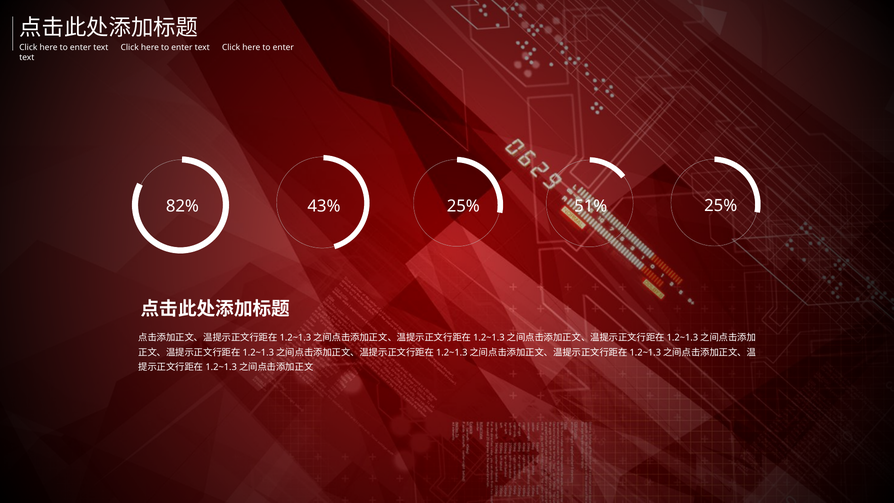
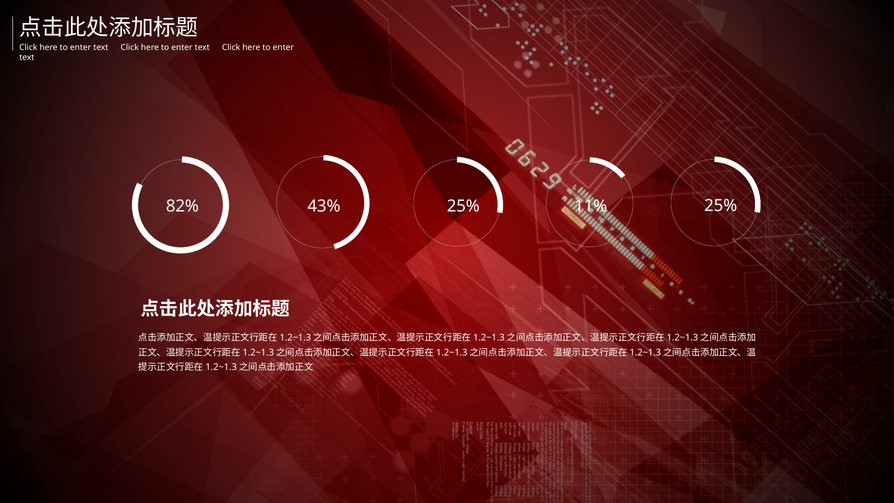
51%: 51% -> 11%
